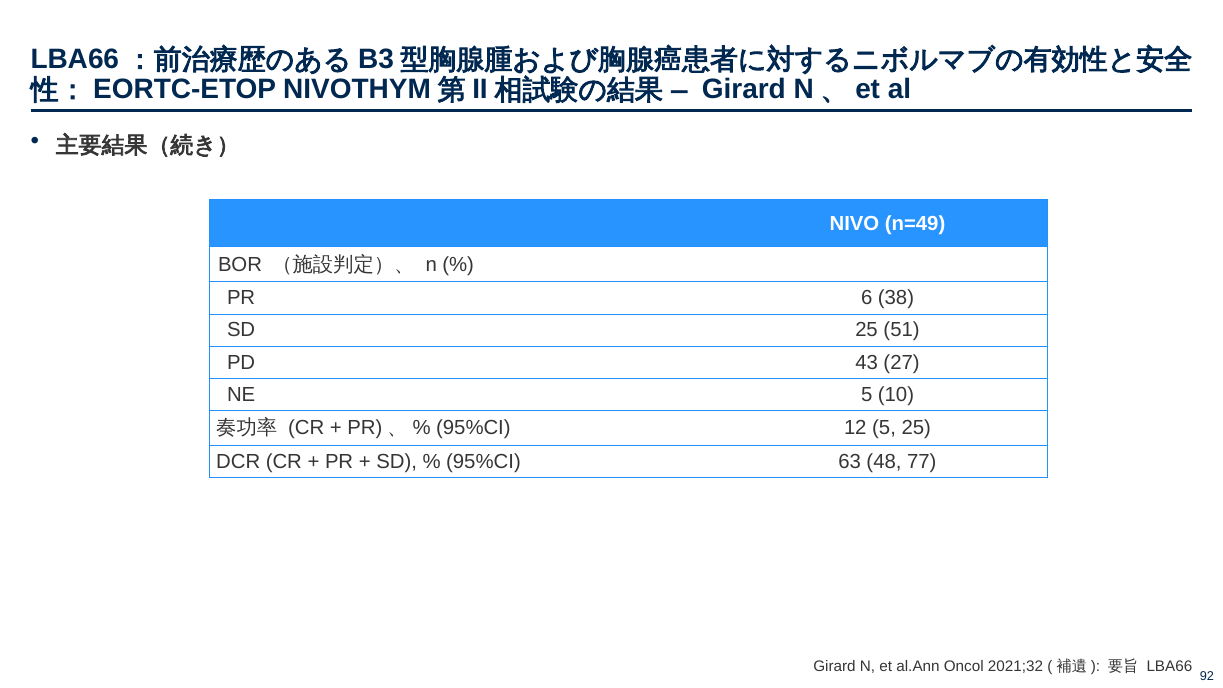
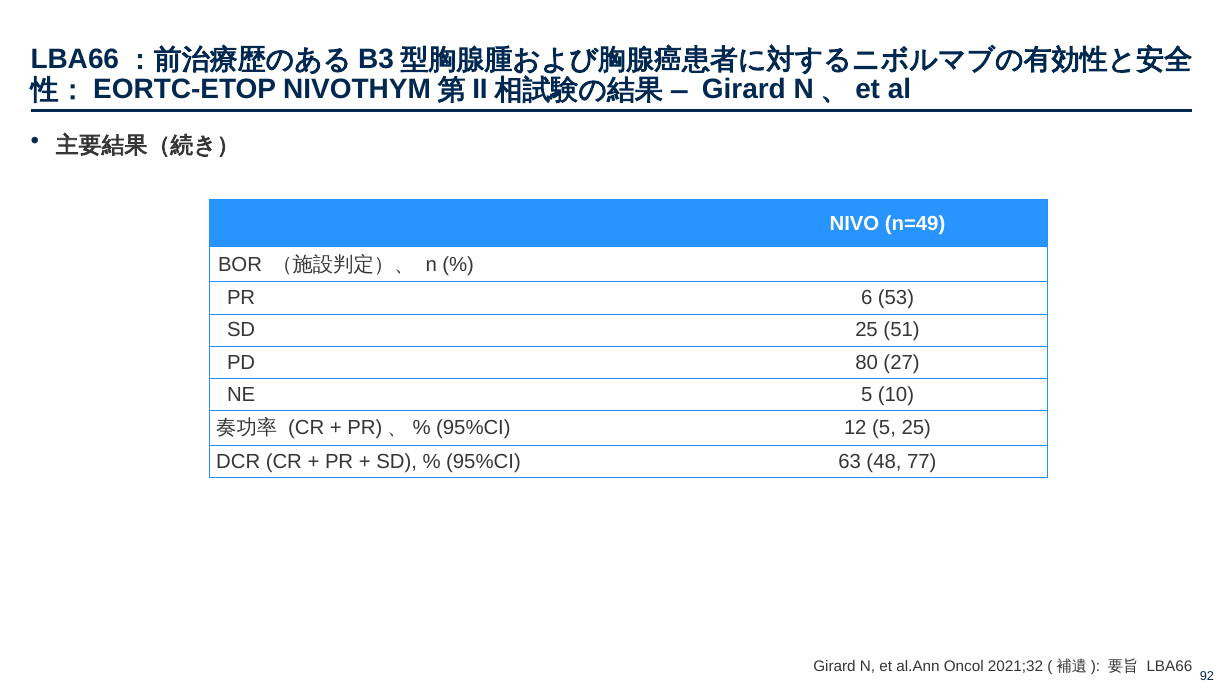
38: 38 -> 53
43: 43 -> 80
